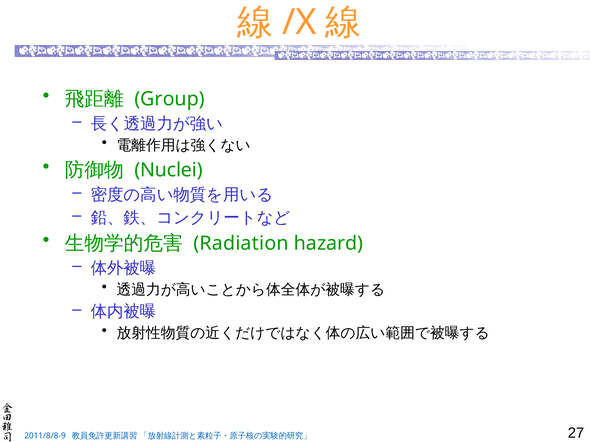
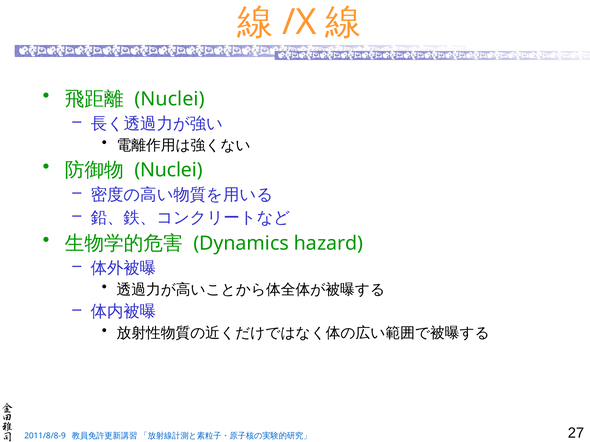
Group at (170, 99): Group -> Nuclei
Radiation: Radiation -> Dynamics
